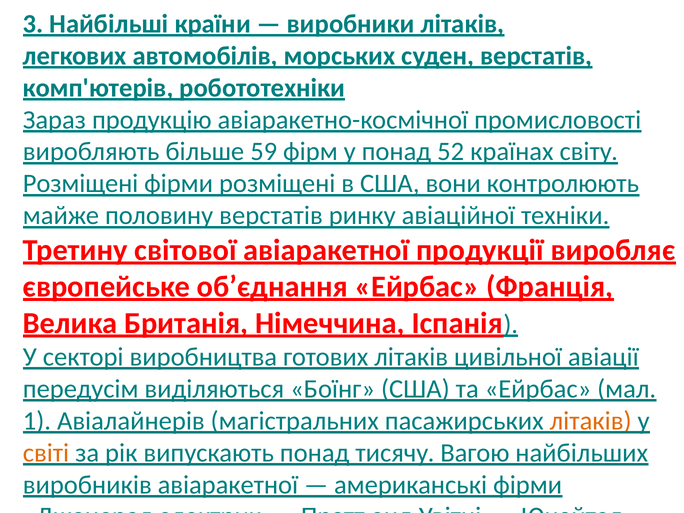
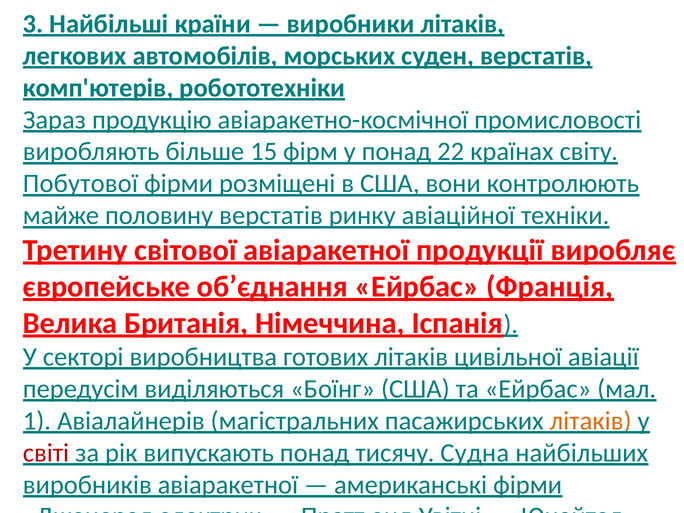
59: 59 -> 15
52: 52 -> 22
Розміщені at (81, 184): Розміщені -> Побутової
світі colour: orange -> red
Вагою: Вагою -> Судна
